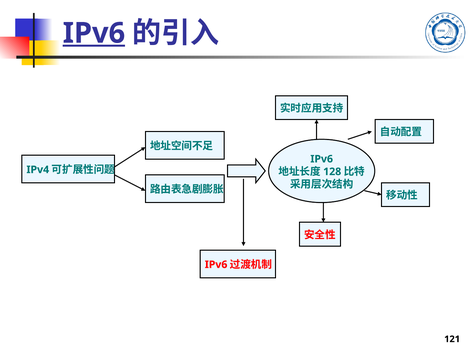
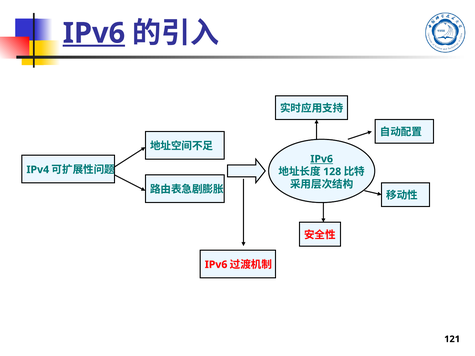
IPv6 at (322, 159) underline: none -> present
